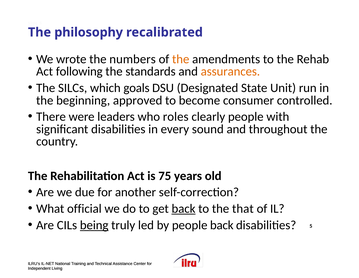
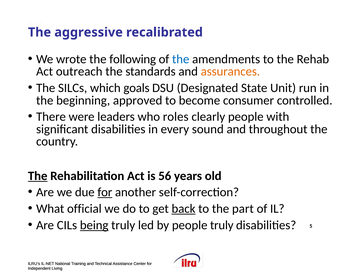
philosophy: philosophy -> aggressive
numbers: numbers -> following
the at (181, 59) colour: orange -> blue
following: following -> outreach
The at (38, 175) underline: none -> present
75: 75 -> 56
for at (105, 192) underline: none -> present
that: that -> part
people back: back -> truly
